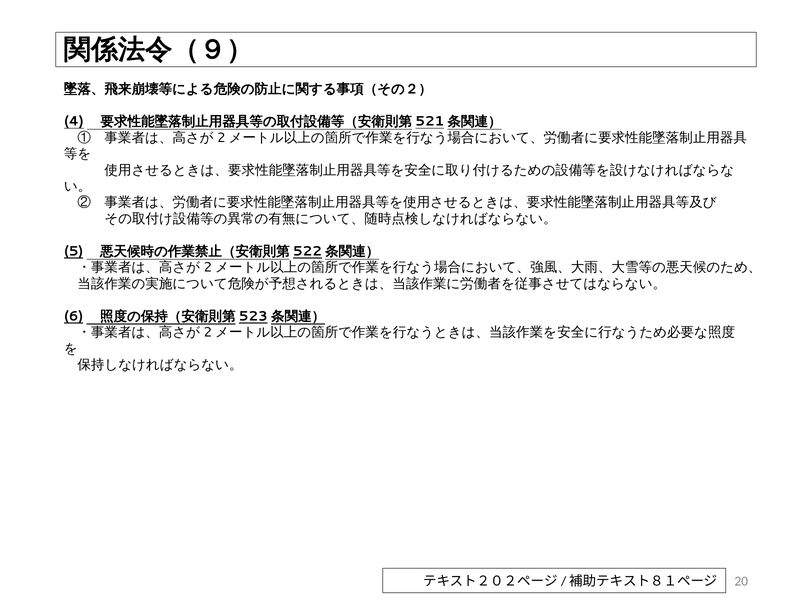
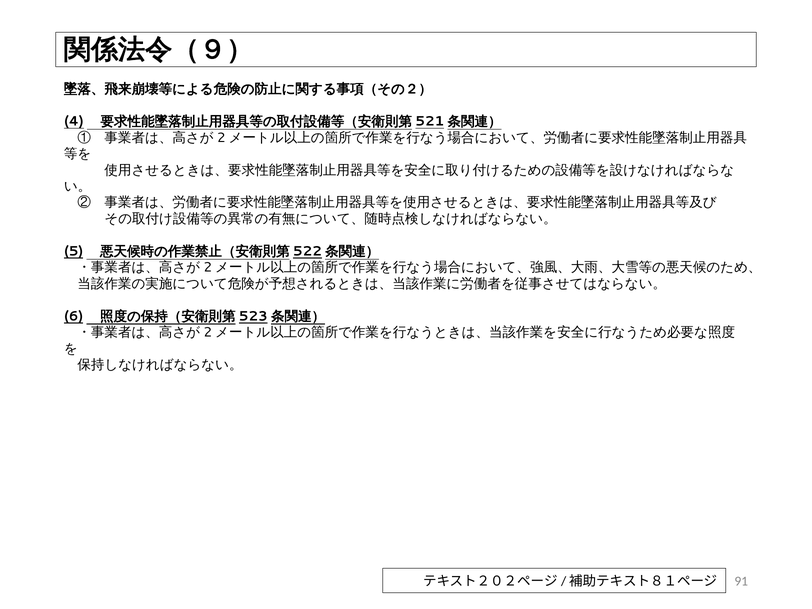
20: 20 -> 91
